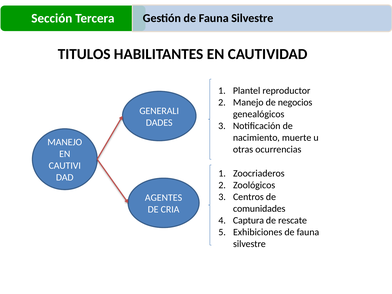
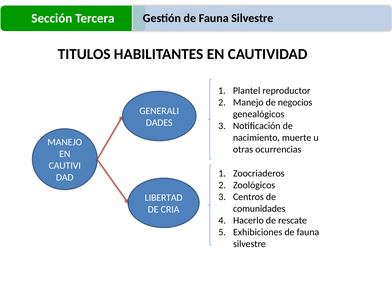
AGENTES: AGENTES -> LIBERTAD
Captura: Captura -> Hacerlo
